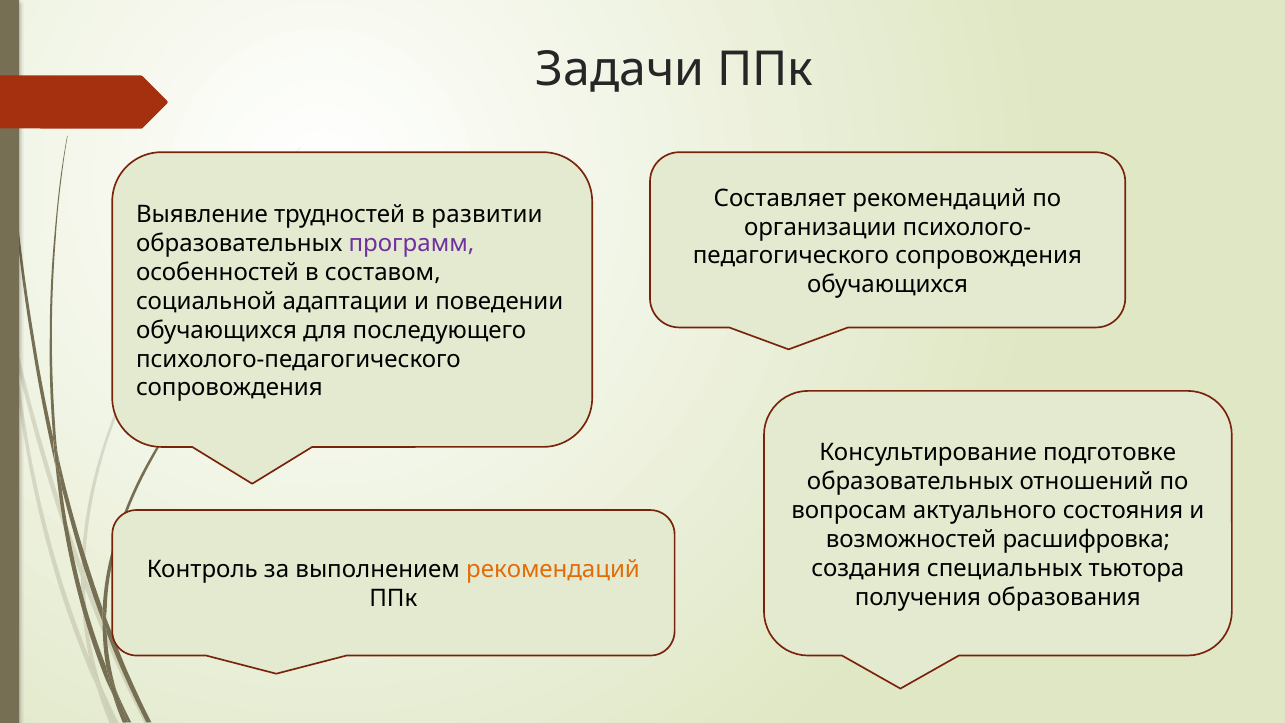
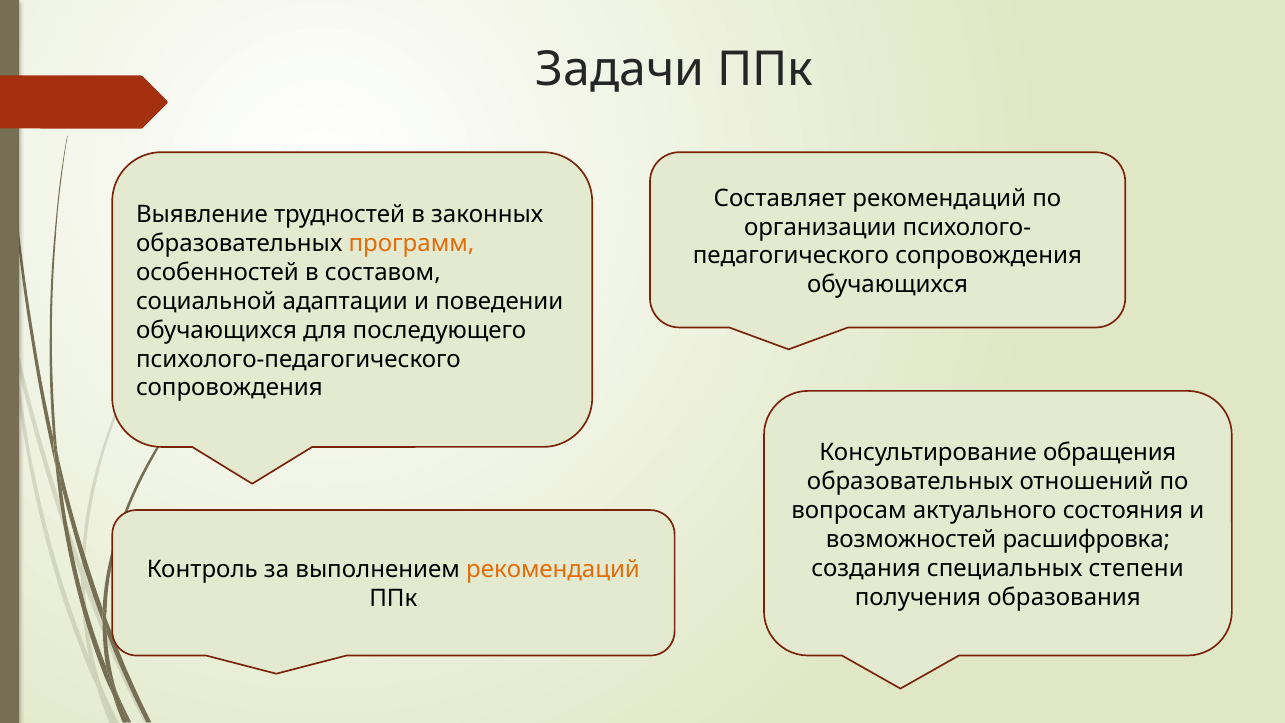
развитии: развитии -> законных
программ colour: purple -> orange
подготовке: подготовке -> обращения
тьютора: тьютора -> степени
